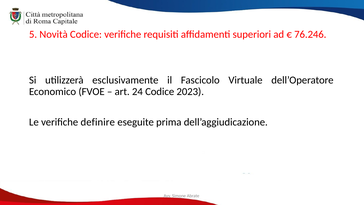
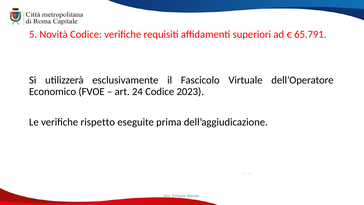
76.246: 76.246 -> 65.791
definire: definire -> rispetto
